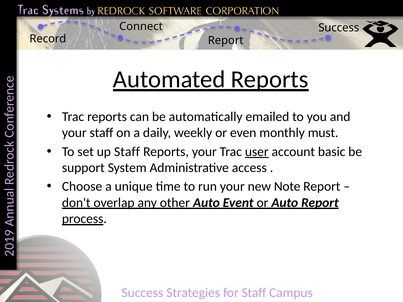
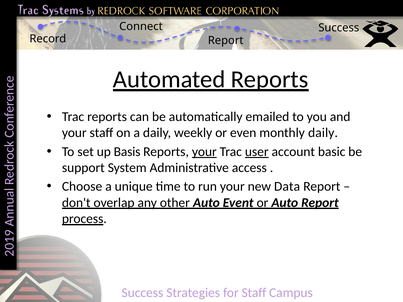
monthly must: must -> daily
up Staff: Staff -> Basis
your at (204, 152) underline: none -> present
Note: Note -> Data
